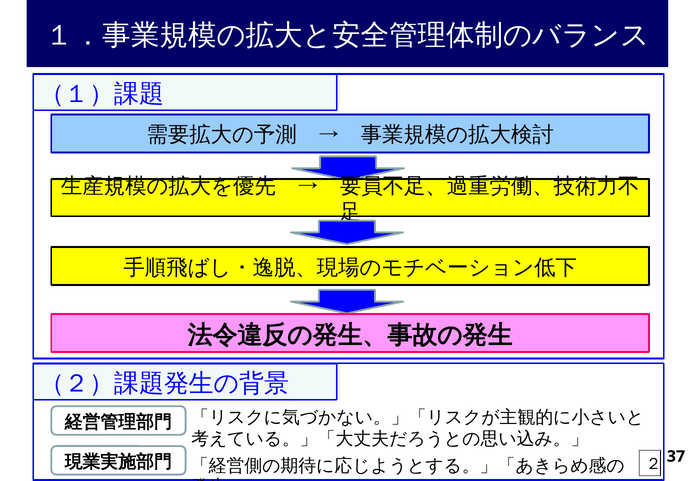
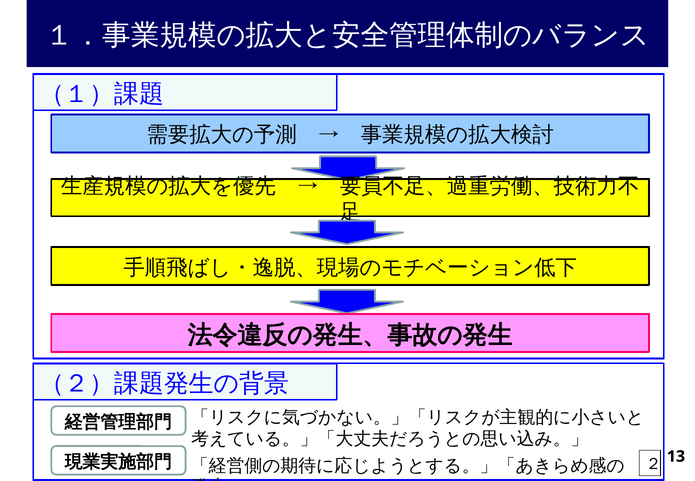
37: 37 -> 13
